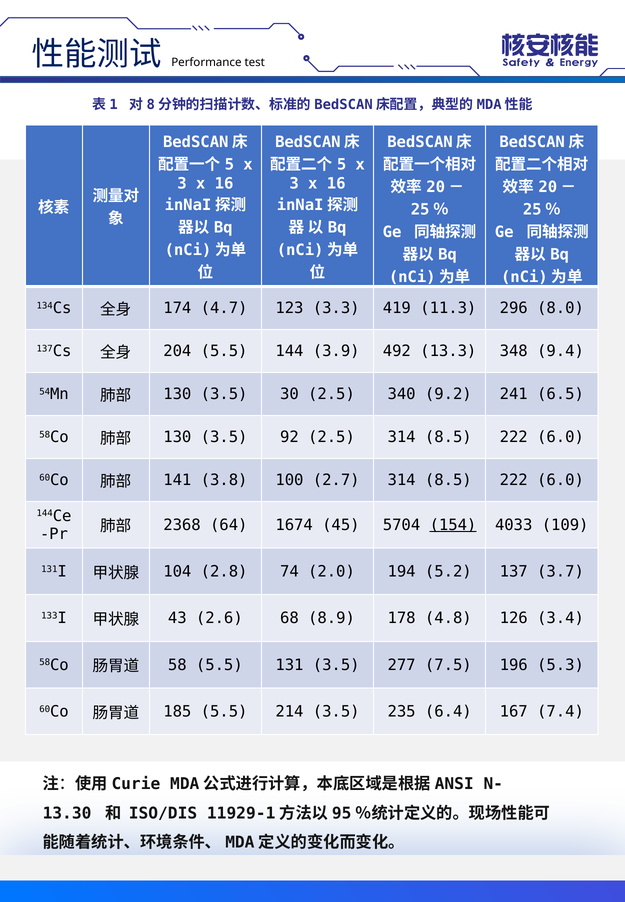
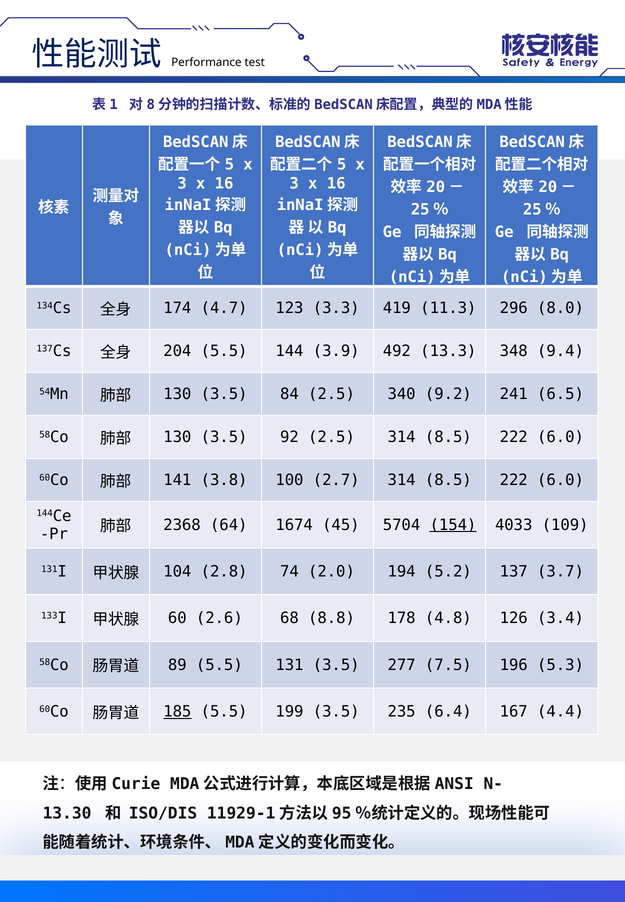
30: 30 -> 84
43: 43 -> 60
8.9: 8.9 -> 8.8
58: 58 -> 89
185 underline: none -> present
214: 214 -> 199
7.4: 7.4 -> 4.4
